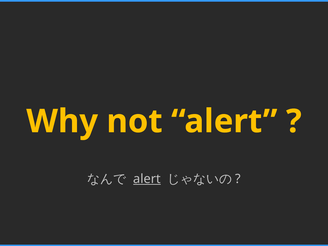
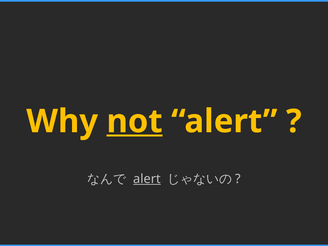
not underline: none -> present
